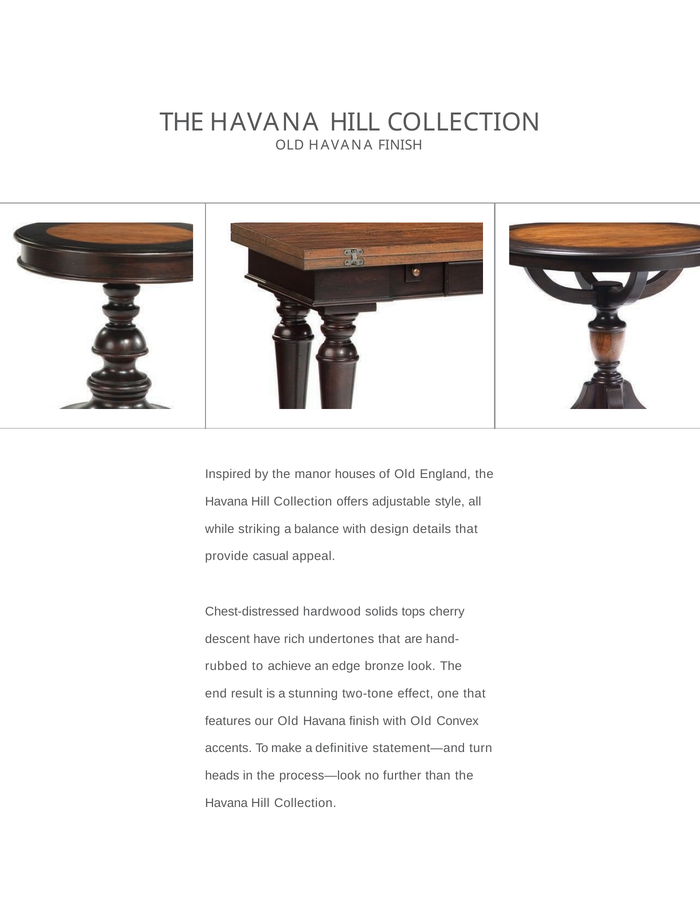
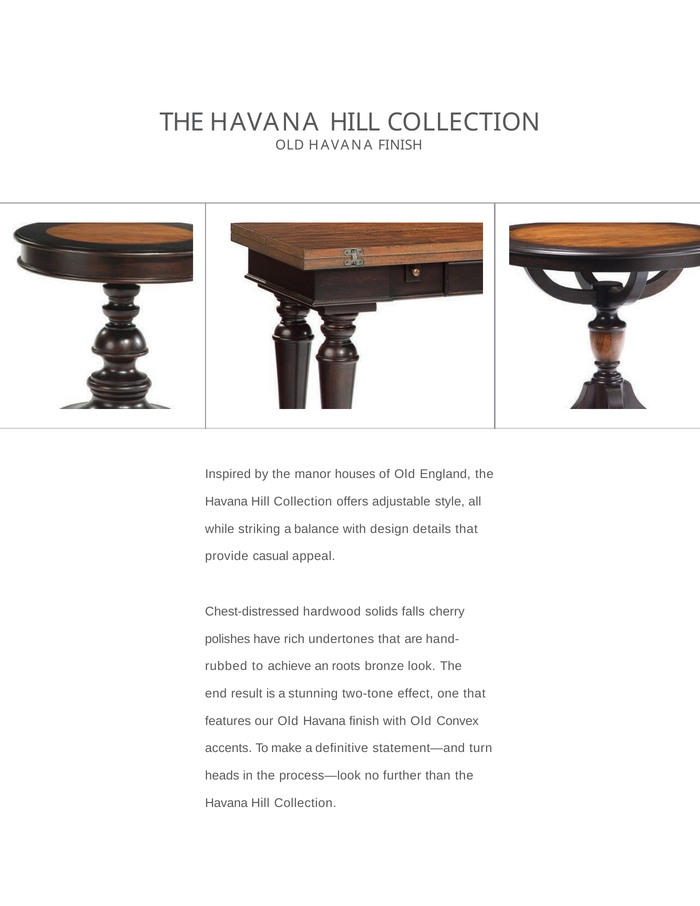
tops: tops -> falls
descent: descent -> polishes
edge: edge -> roots
